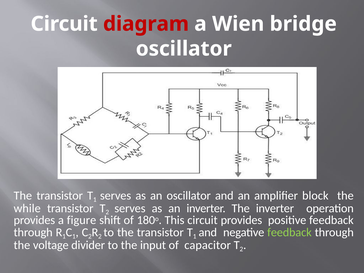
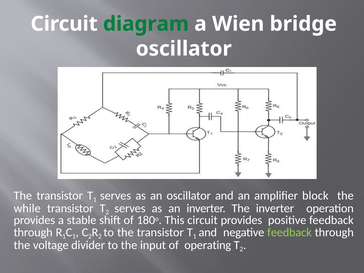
diagram colour: red -> green
figure: figure -> stable
capacitor: capacitor -> operating
